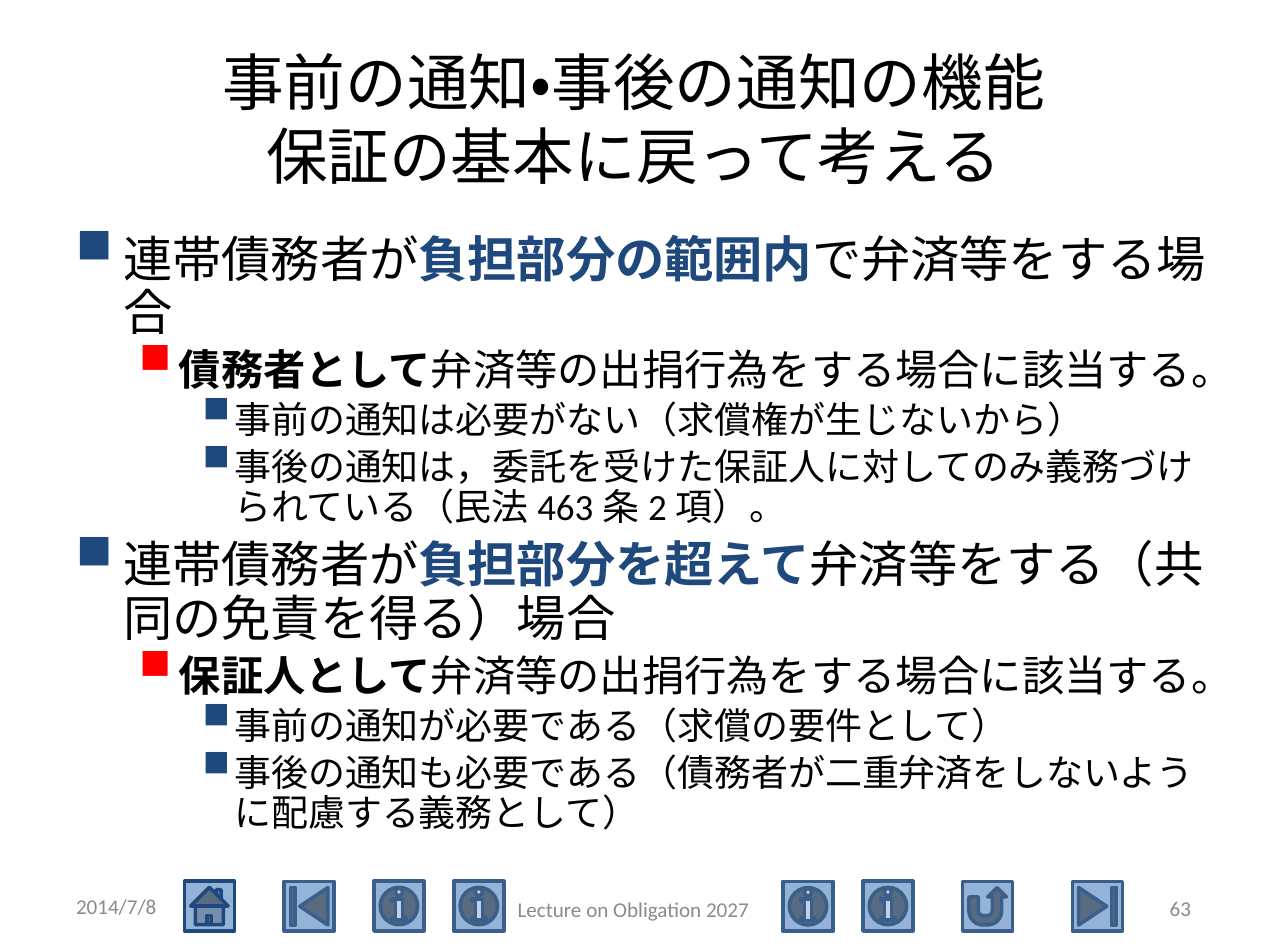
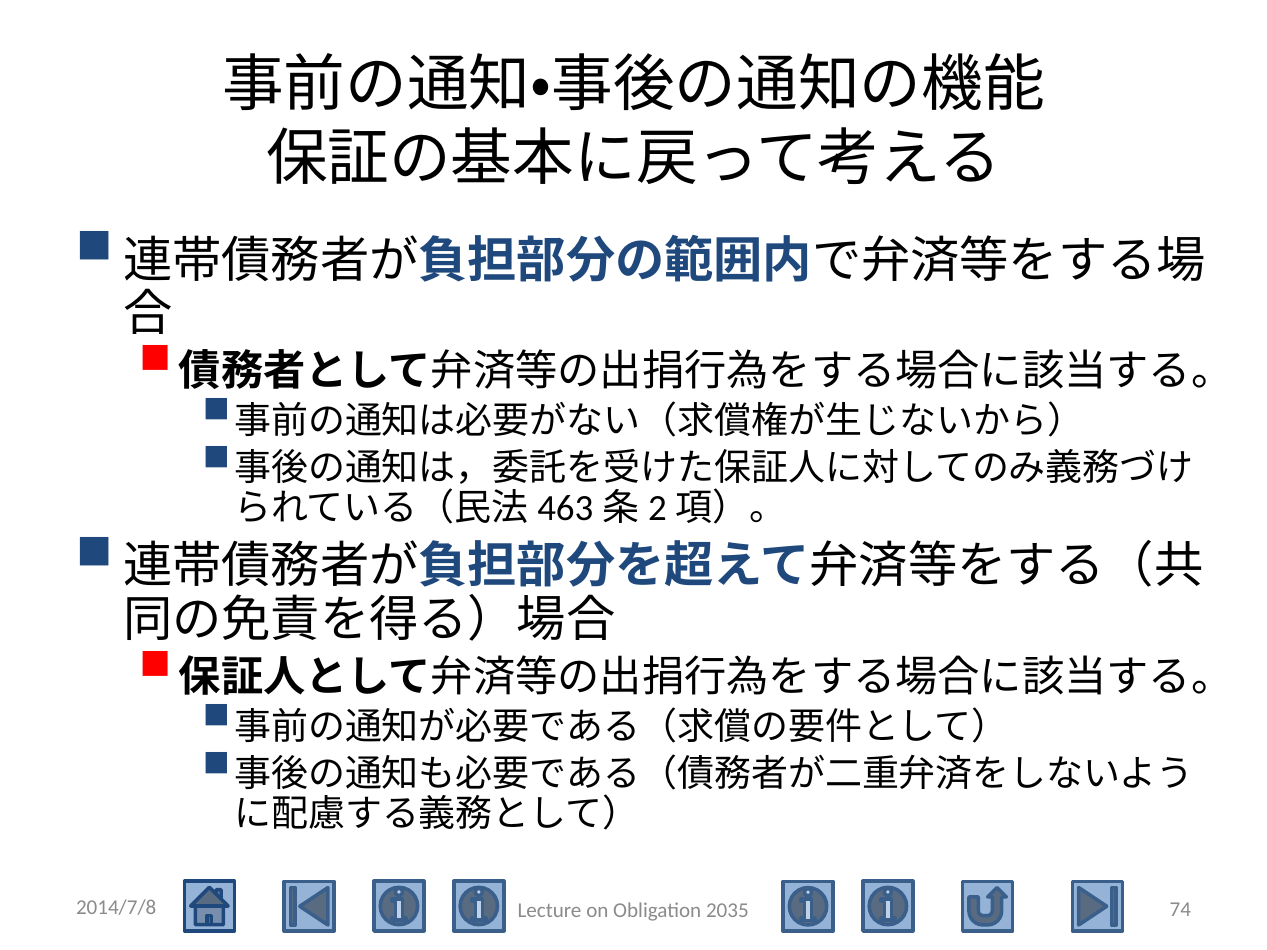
63: 63 -> 74
2027: 2027 -> 2035
